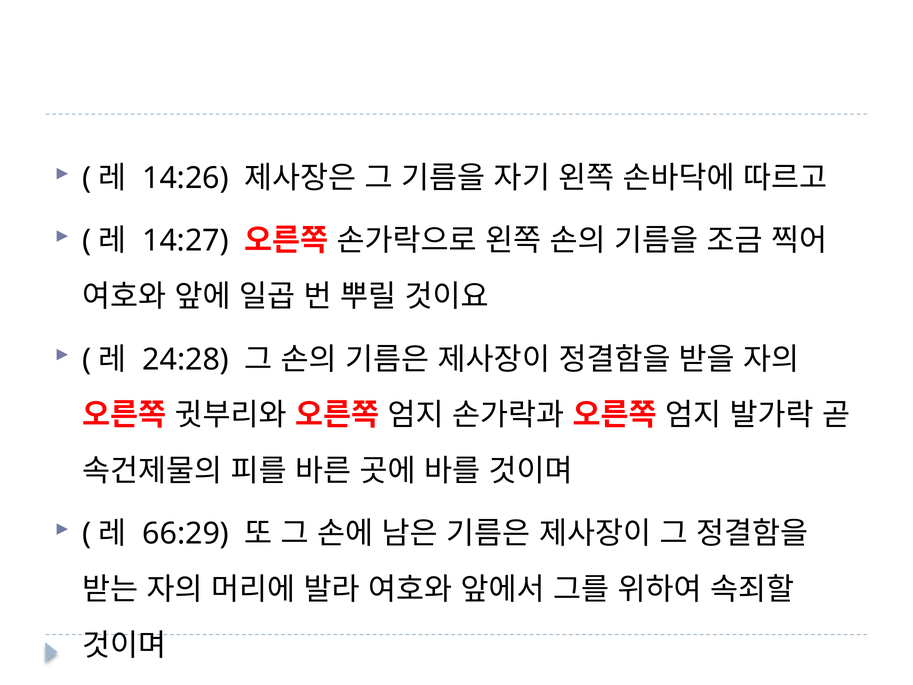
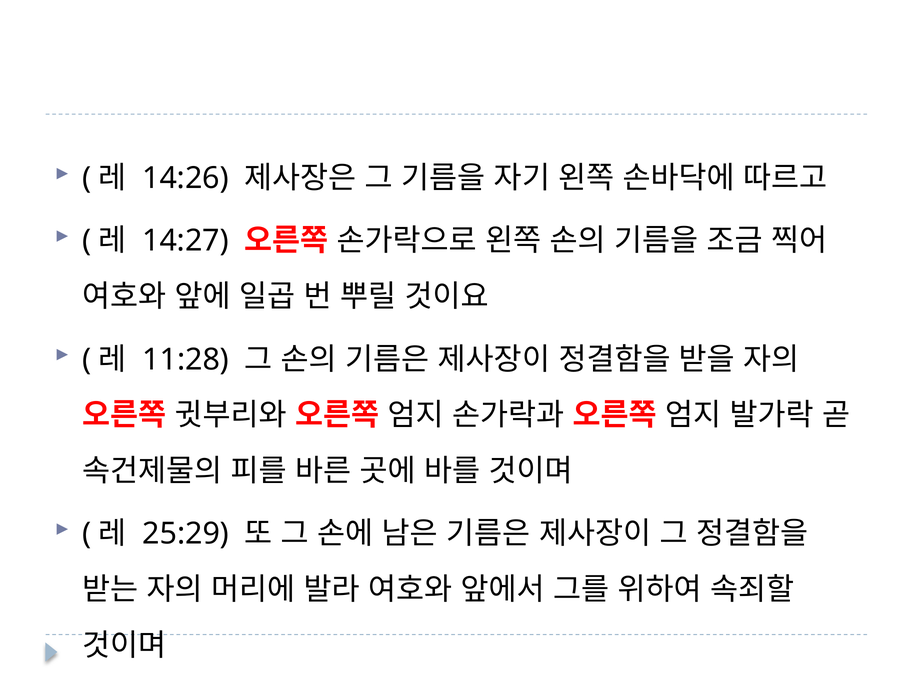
24:28: 24:28 -> 11:28
66:29: 66:29 -> 25:29
